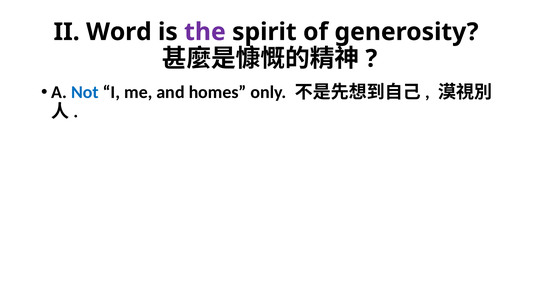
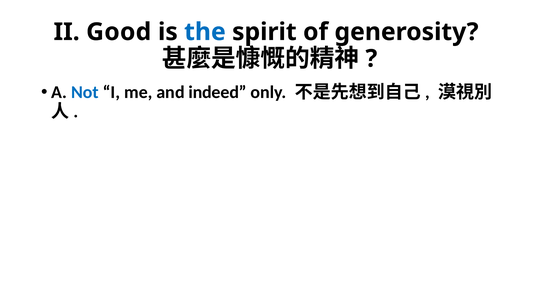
Word: Word -> Good
the colour: purple -> blue
homes: homes -> indeed
